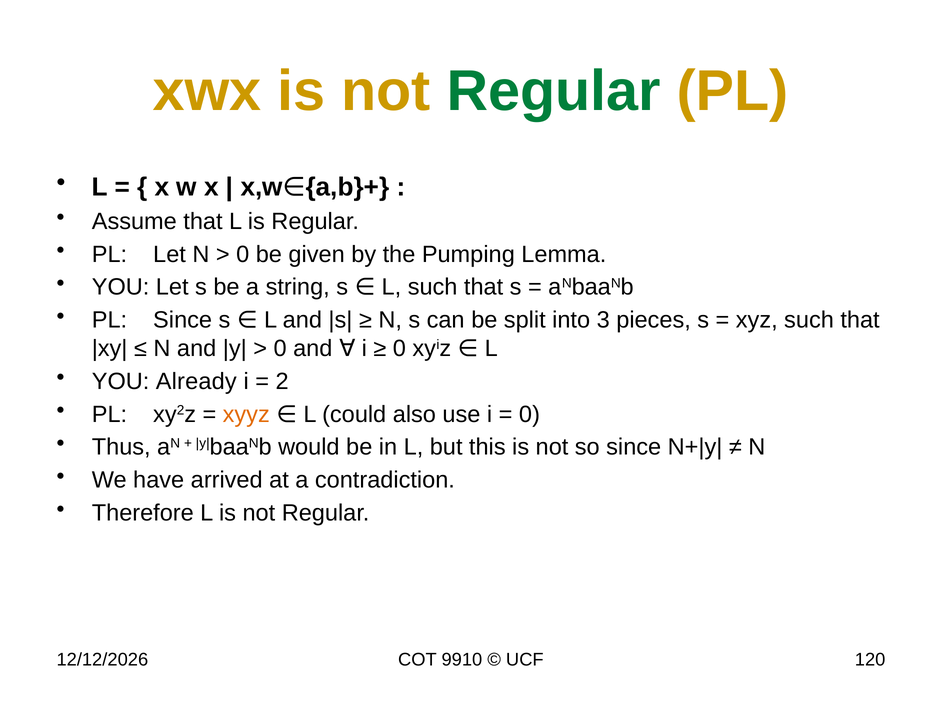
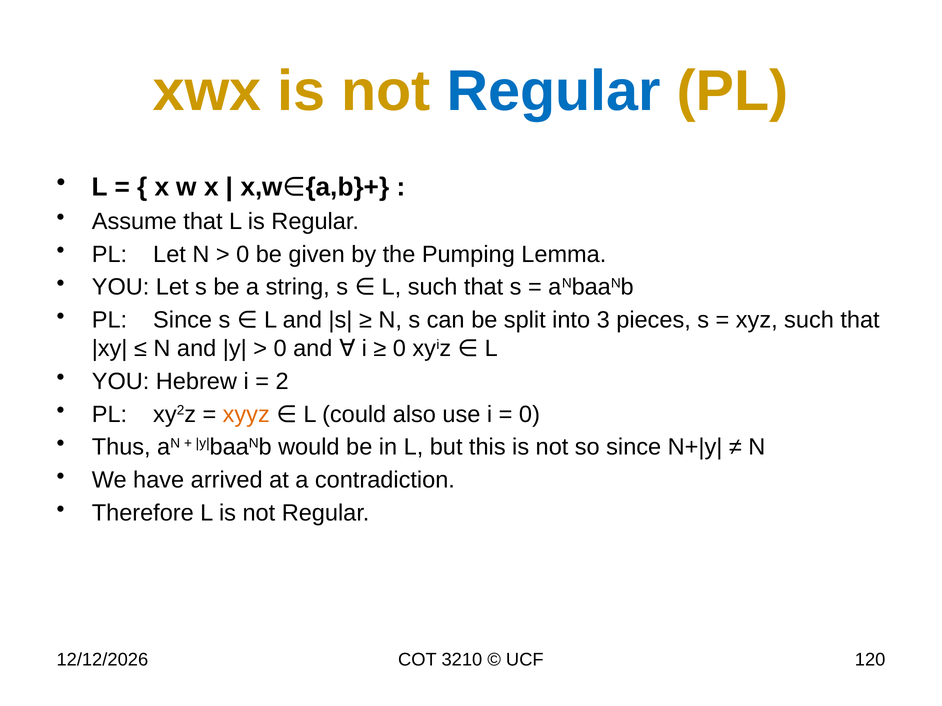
Regular at (554, 91) colour: green -> blue
Already: Already -> Hebrew
9910: 9910 -> 3210
